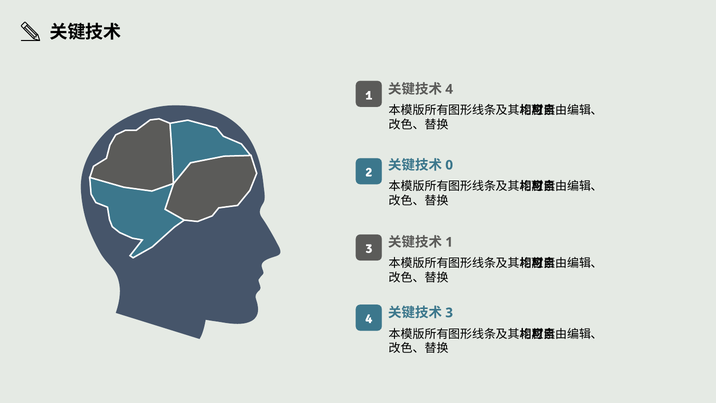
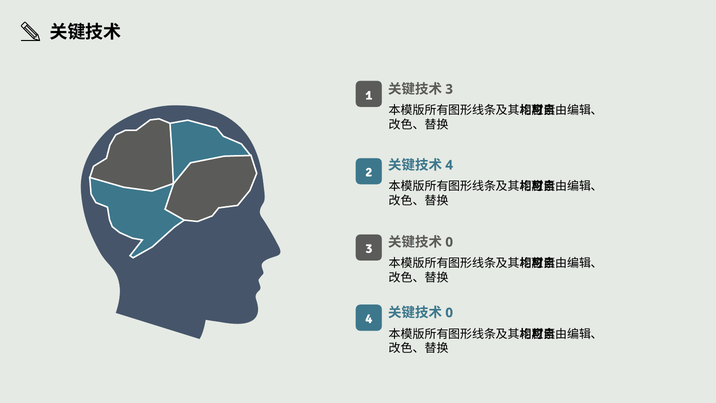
4 at (449, 89): 4 -> 3
0 at (449, 165): 0 -> 4
1 at (449, 242): 1 -> 0
3 at (449, 313): 3 -> 0
